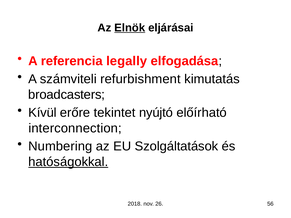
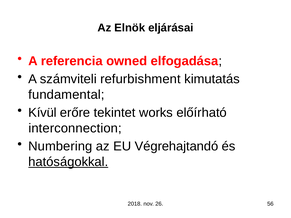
Elnök underline: present -> none
legally: legally -> owned
broadcasters: broadcasters -> fundamental
nyújtó: nyújtó -> works
Szolgáltatások: Szolgáltatások -> Végrehajtandó
